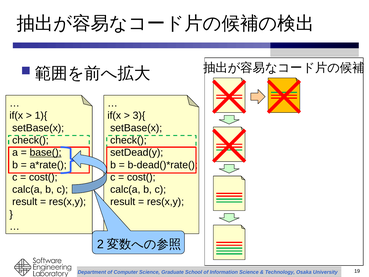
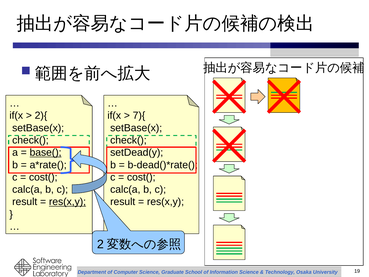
1){: 1){ -> 2){
3){: 3){ -> 7){
res(x,y at (67, 202) underline: none -> present
